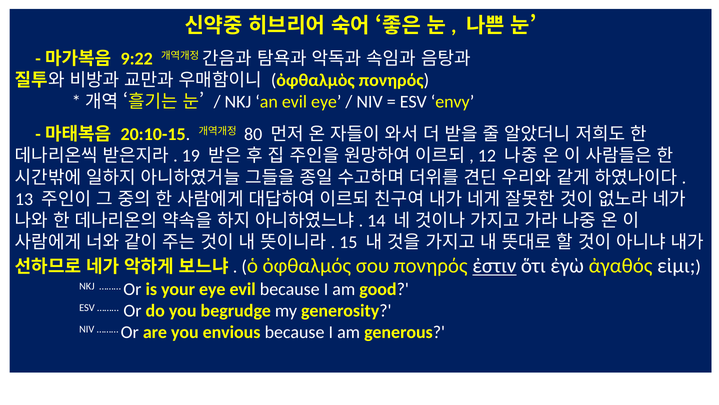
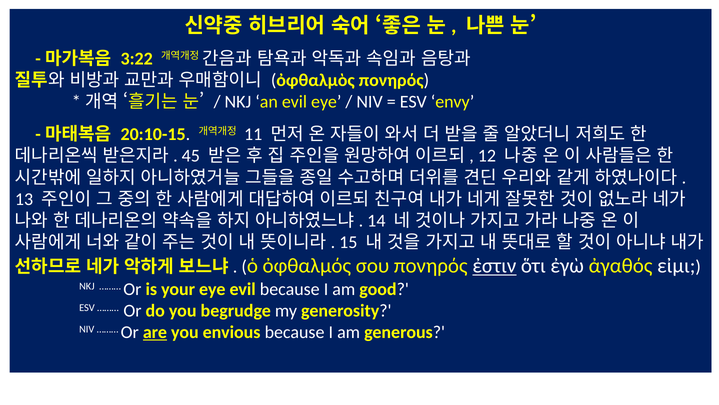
9:22: 9:22 -> 3:22
80: 80 -> 11
19: 19 -> 45
are underline: none -> present
